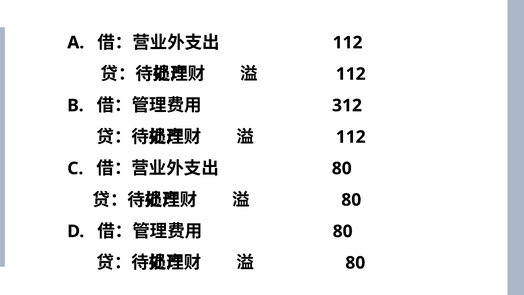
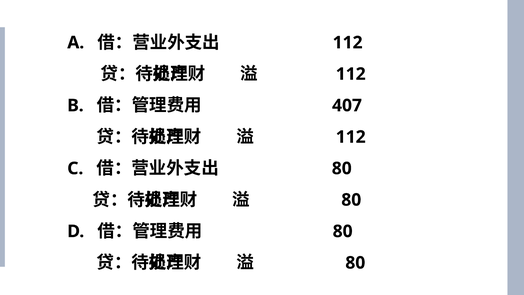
312: 312 -> 407
